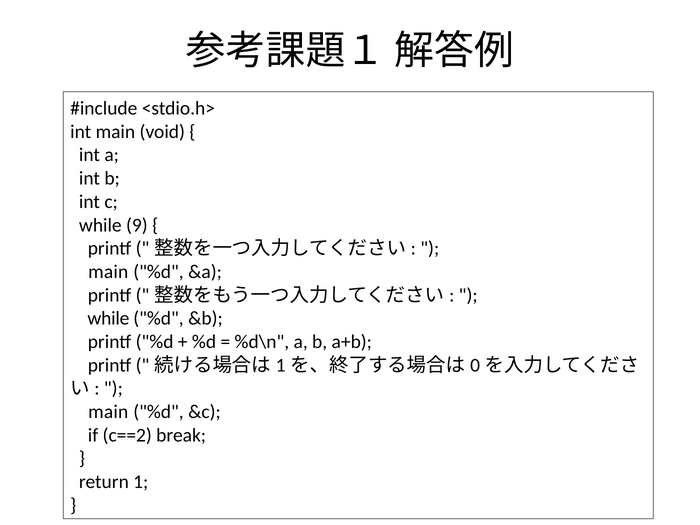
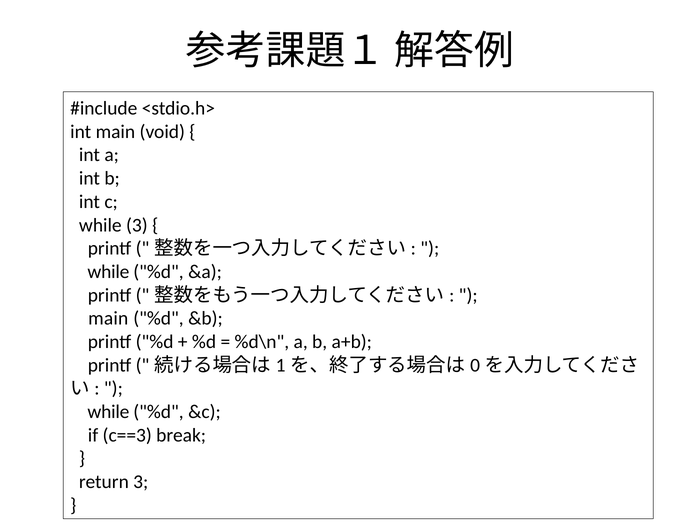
while 9: 9 -> 3
main at (108, 272): main -> while
while at (108, 318): while -> main
main at (108, 412): main -> while
c==2: c==2 -> c==3
return 1: 1 -> 3
